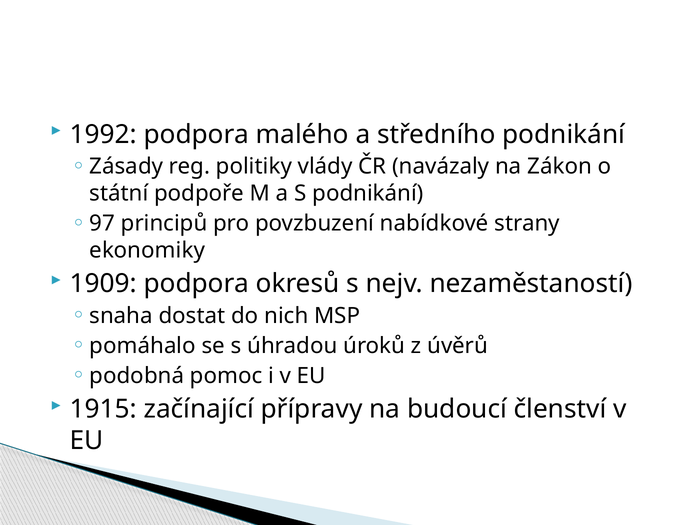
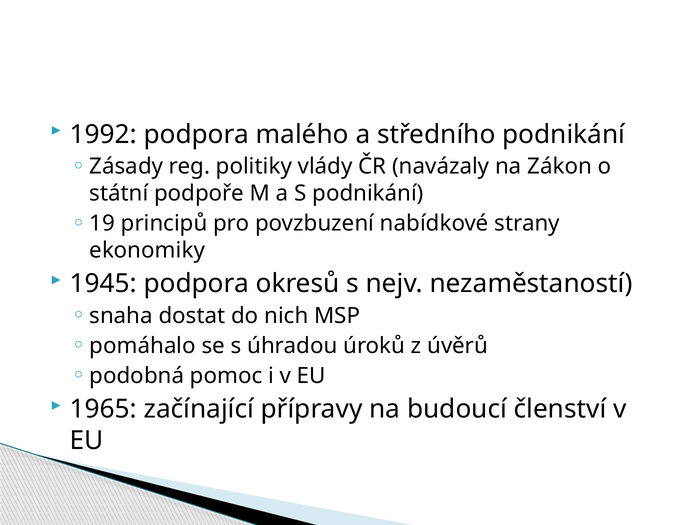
97: 97 -> 19
1909: 1909 -> 1945
1915: 1915 -> 1965
